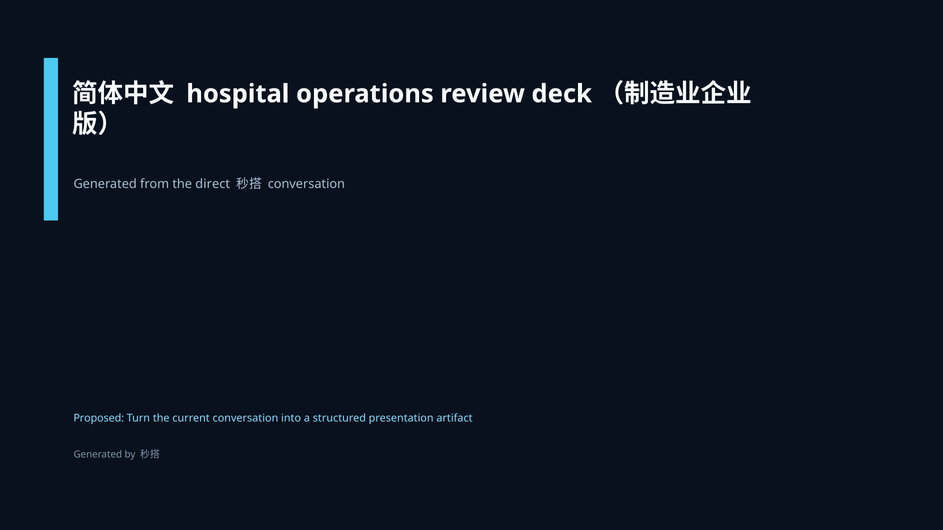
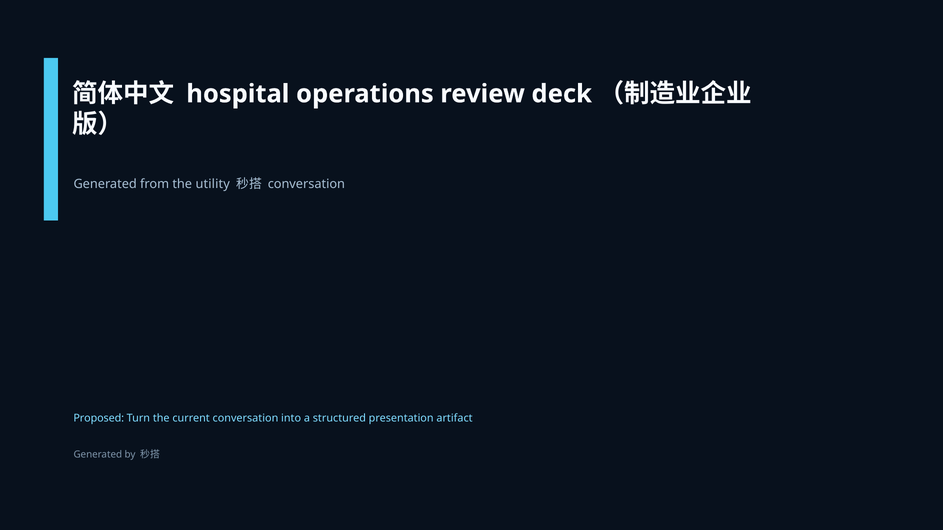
direct: direct -> utility
